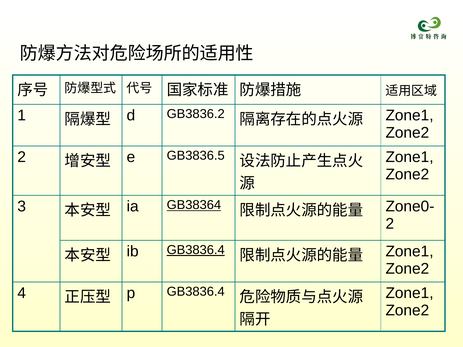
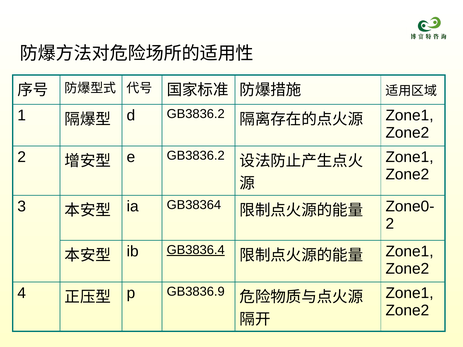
e GB3836.5: GB3836.5 -> GB3836.2
GB38364 underline: present -> none
p GB3836.4: GB3836.4 -> GB3836.9
